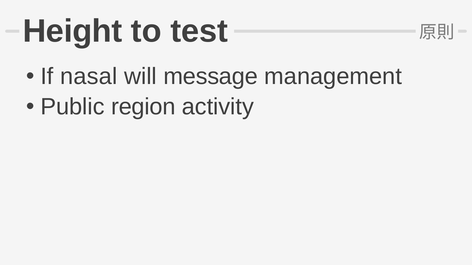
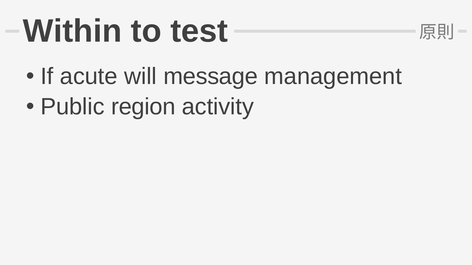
Height: Height -> Within
nasal: nasal -> acute
